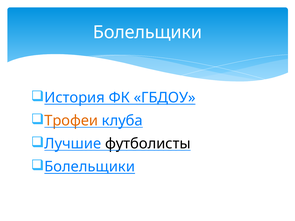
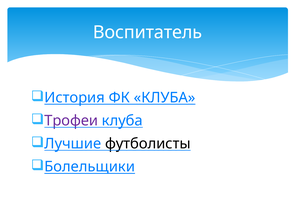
Болельщики at (148, 32): Болельщики -> Воспитатель
ФК ГБДОУ: ГБДОУ -> КЛУБА
Трофеи colour: orange -> purple
